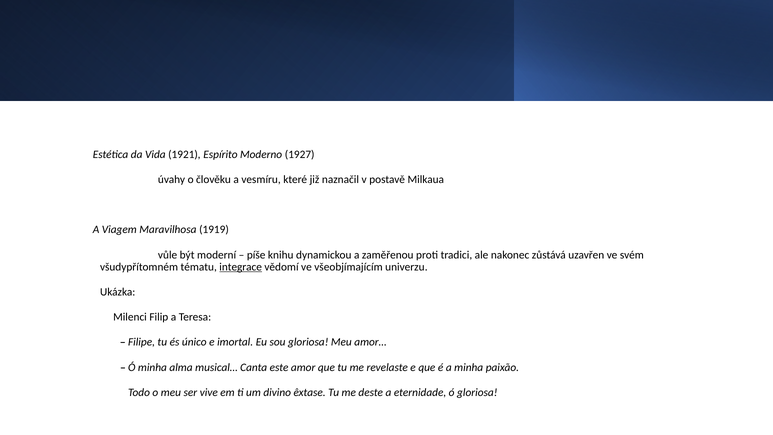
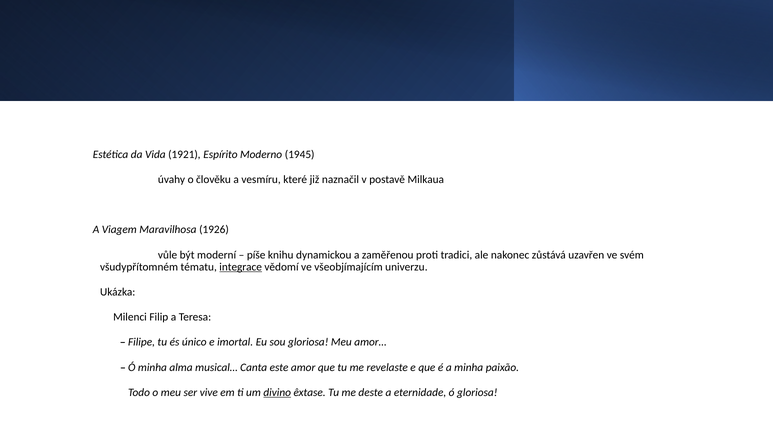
1927: 1927 -> 1945
1919: 1919 -> 1926
divino underline: none -> present
